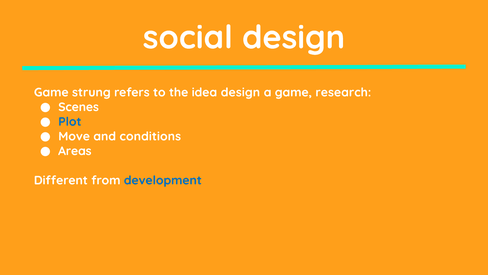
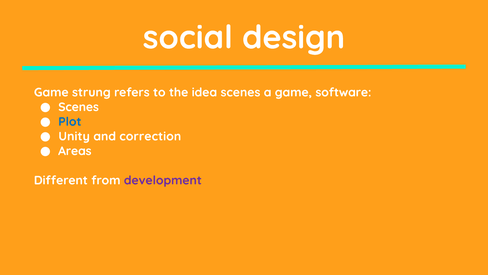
idea design: design -> scenes
research: research -> software
Move: Move -> Unity
conditions: conditions -> correction
development colour: blue -> purple
